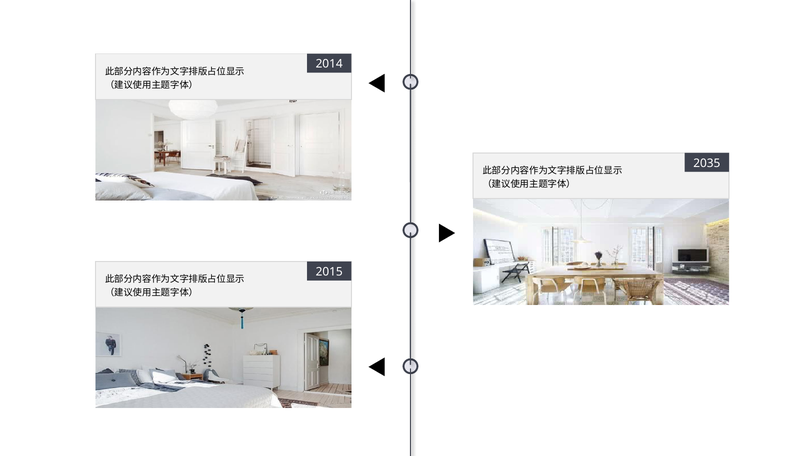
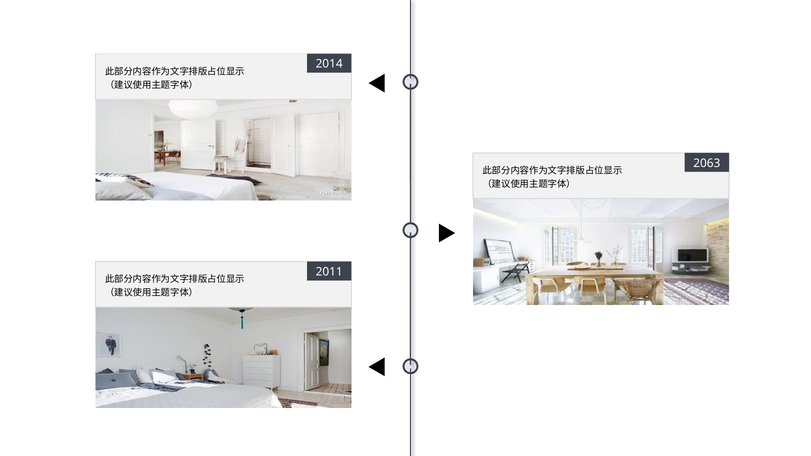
2035: 2035 -> 2063
2015: 2015 -> 2011
